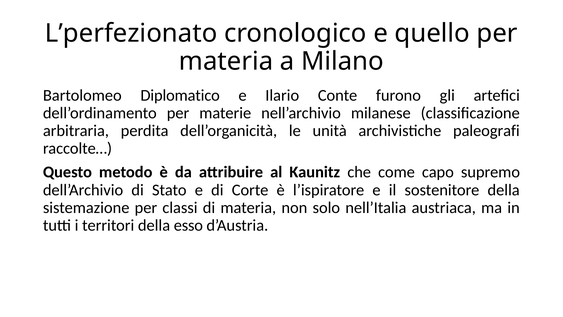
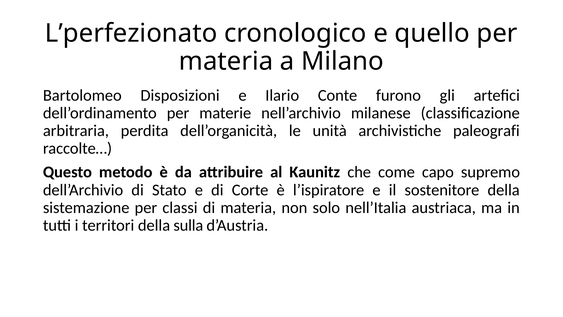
Diplomatico: Diplomatico -> Disposizioni
esso: esso -> sulla
